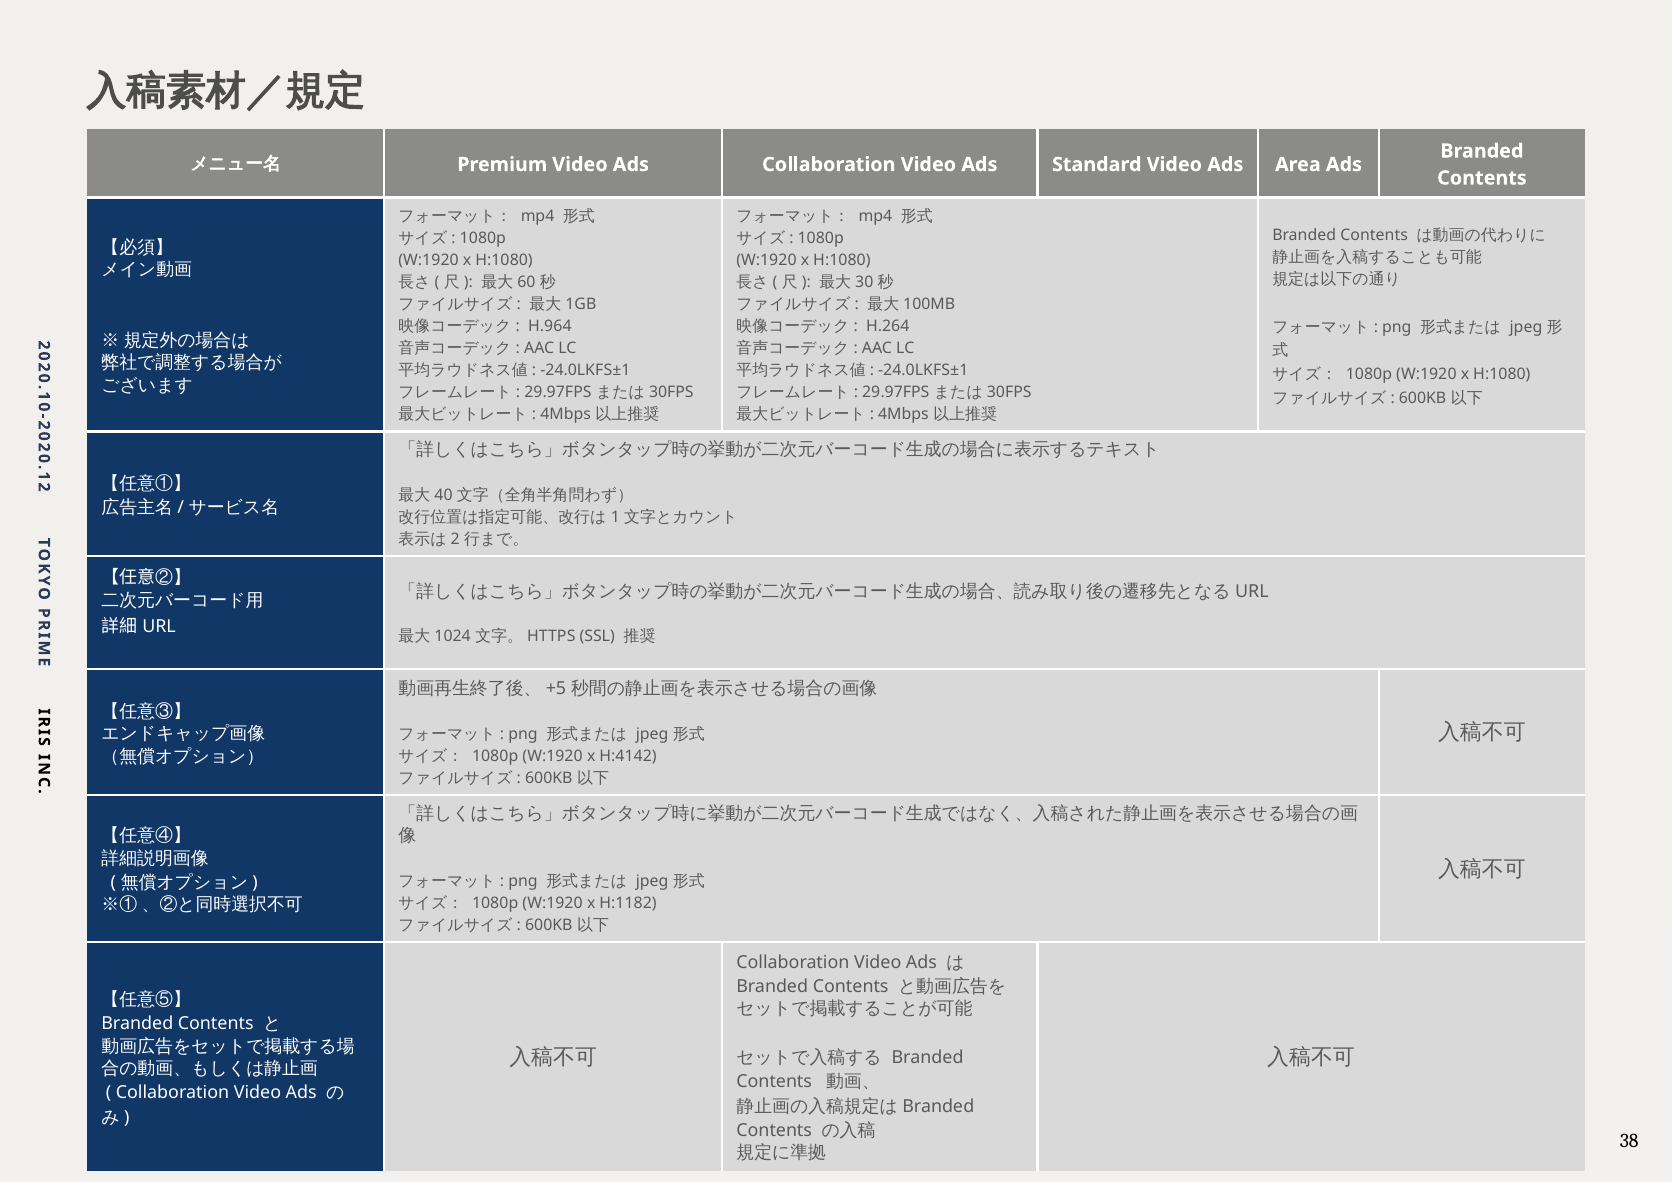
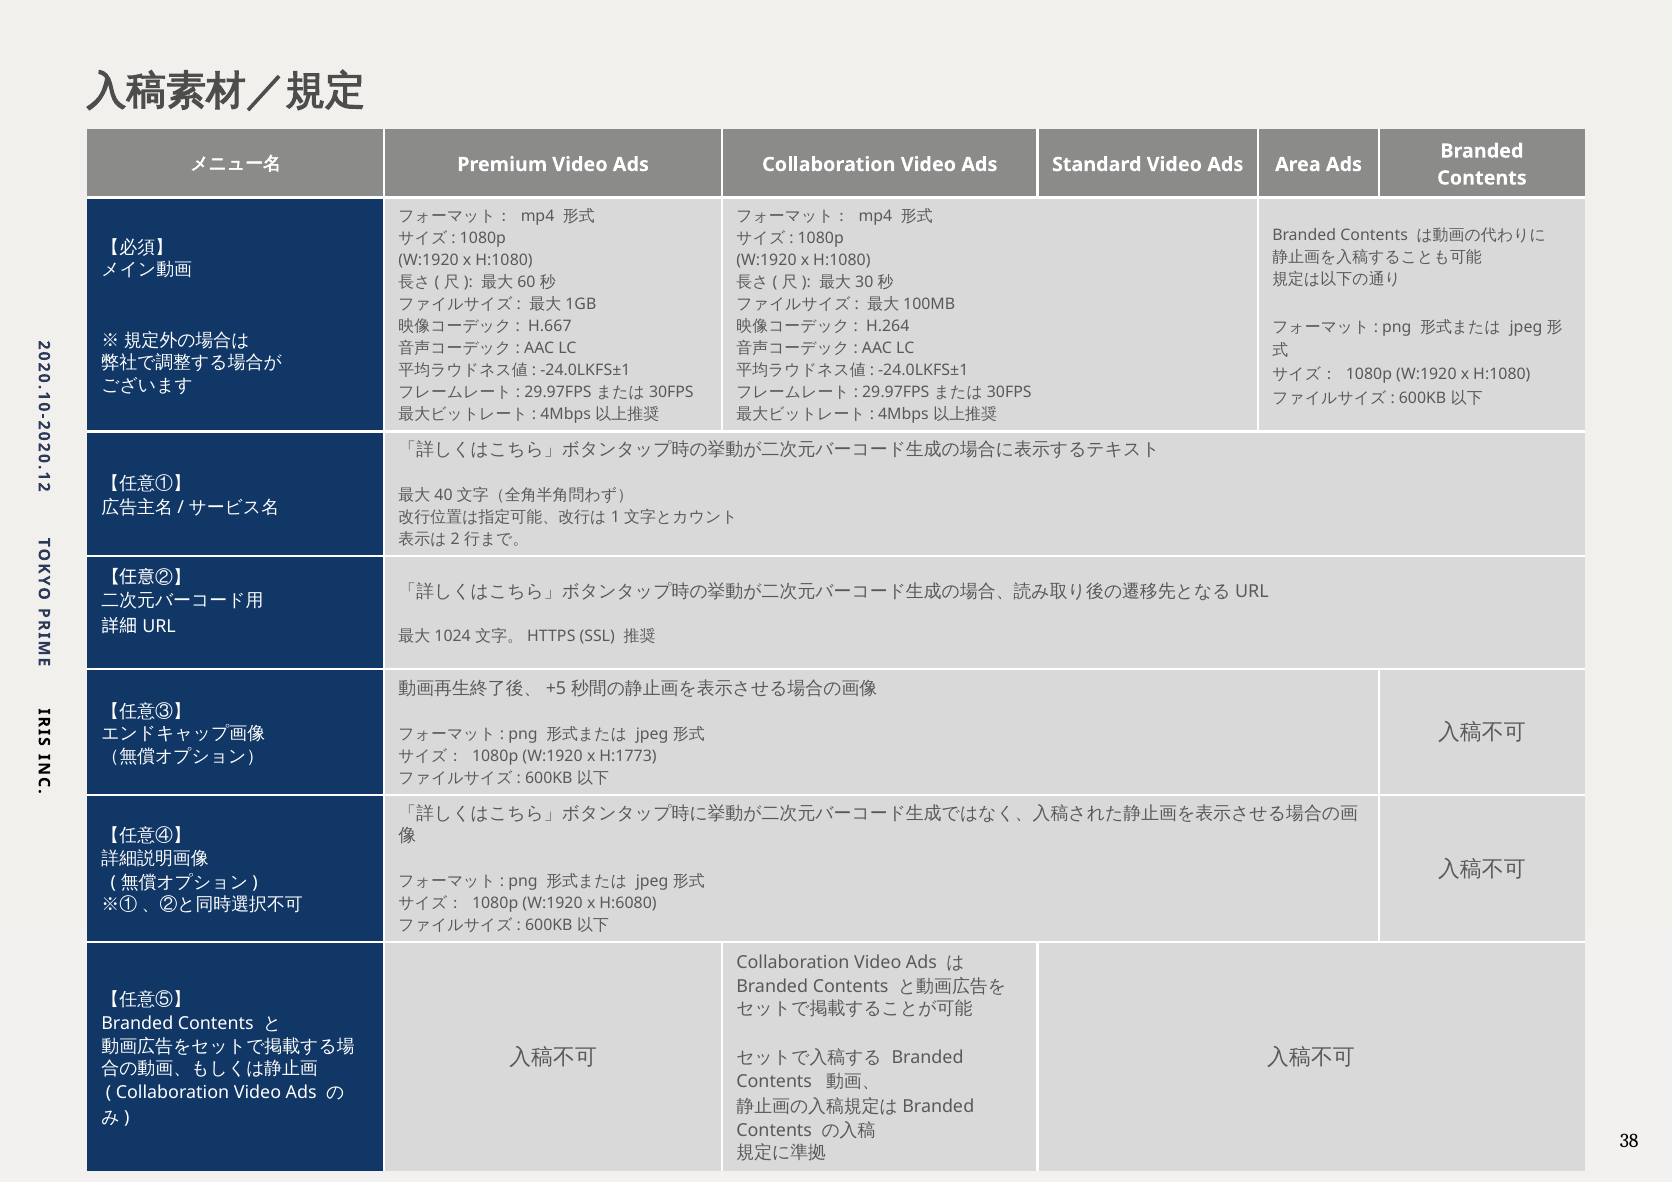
H.964: H.964 -> H.667
H:4142: H:4142 -> H:1773
H:1182: H:1182 -> H:6080
